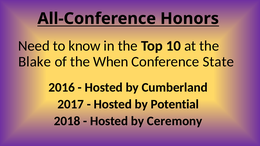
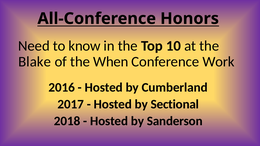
State: State -> Work
Potential: Potential -> Sectional
Ceremony: Ceremony -> Sanderson
